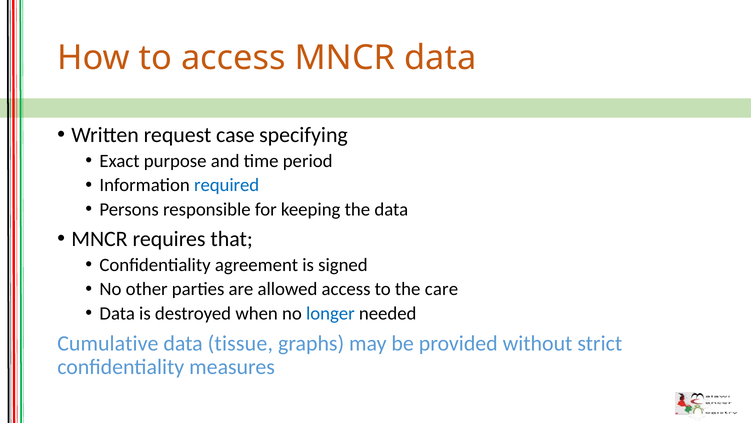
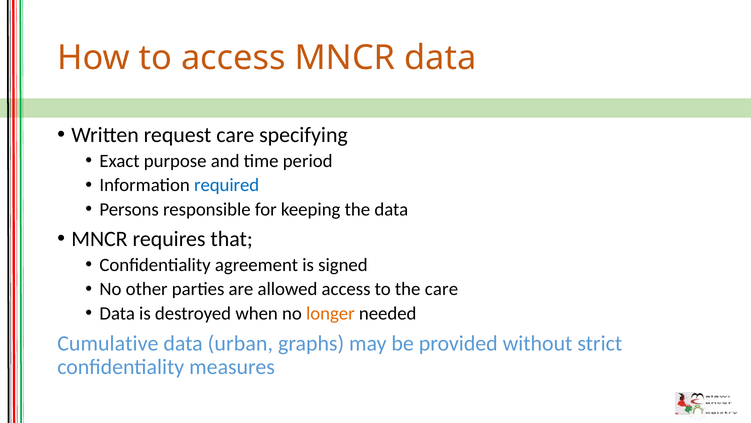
request case: case -> care
longer colour: blue -> orange
tissue: tissue -> urban
